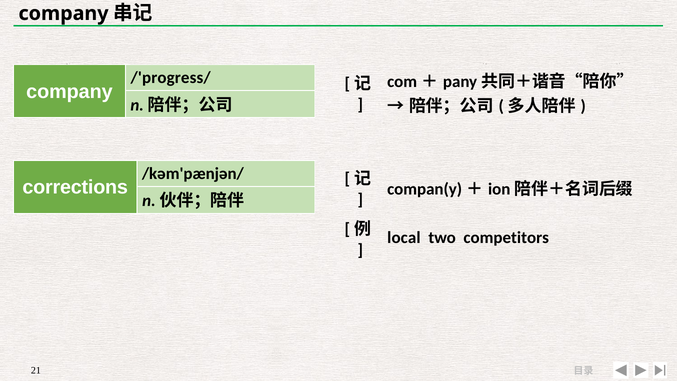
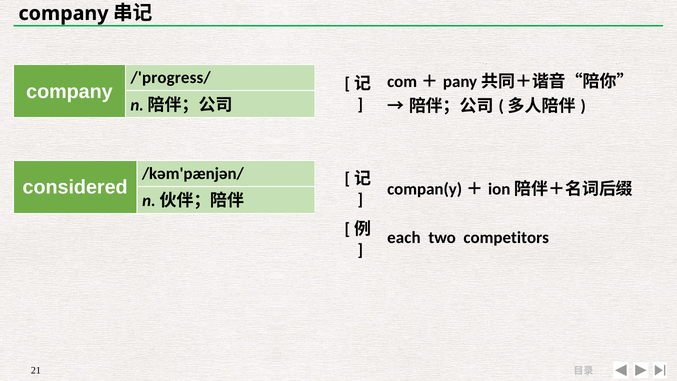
corrections: corrections -> considered
local: local -> each
